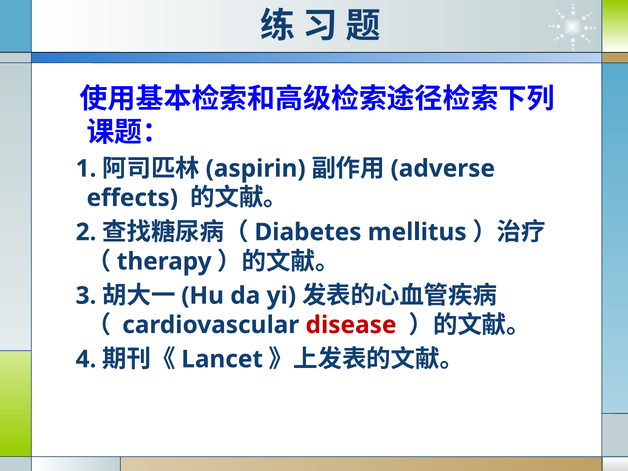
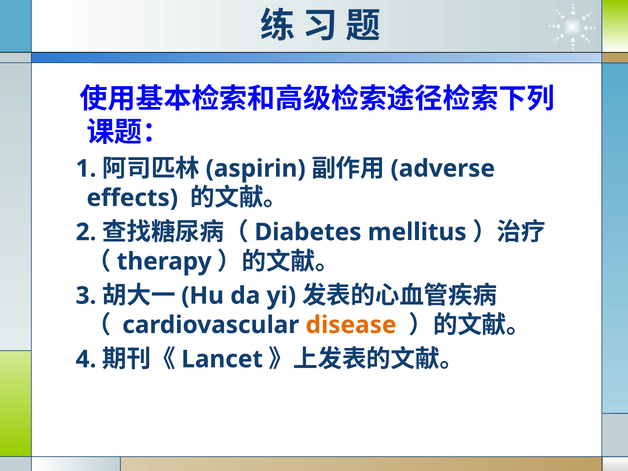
disease colour: red -> orange
